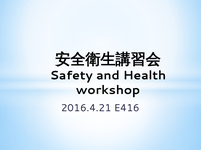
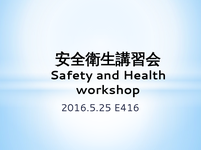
2016.4.21: 2016.4.21 -> 2016.5.25
